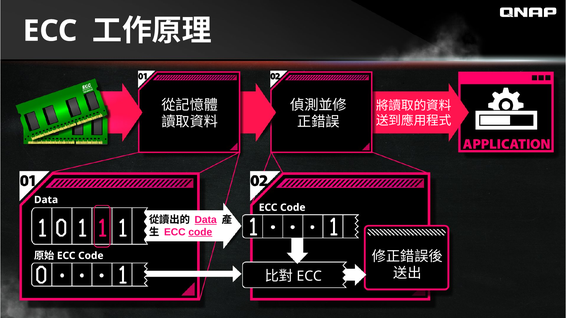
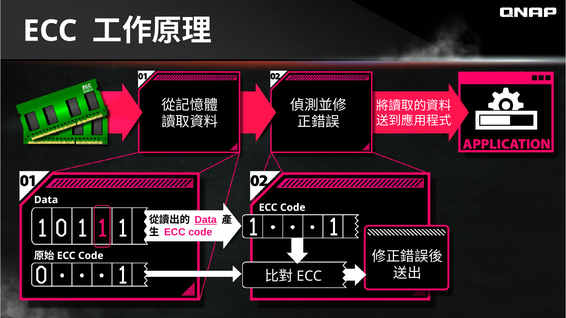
code at (200, 232) underline: present -> none
